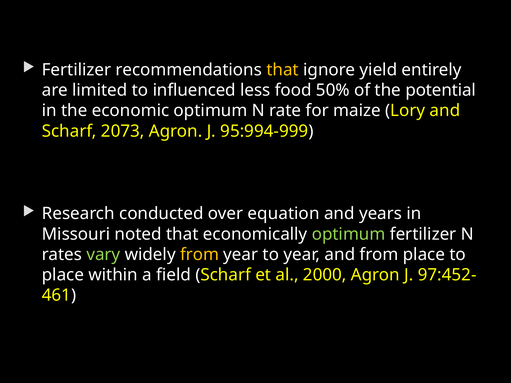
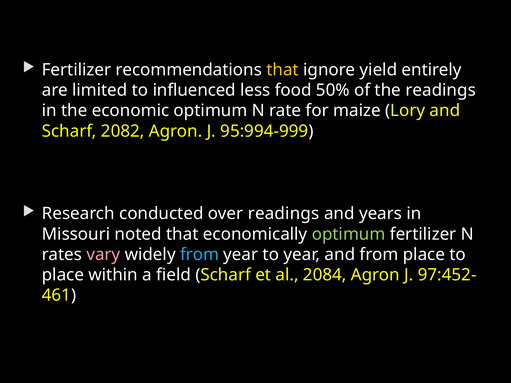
the potential: potential -> readings
2073: 2073 -> 2082
over equation: equation -> readings
vary colour: light green -> pink
from at (200, 255) colour: yellow -> light blue
2000: 2000 -> 2084
